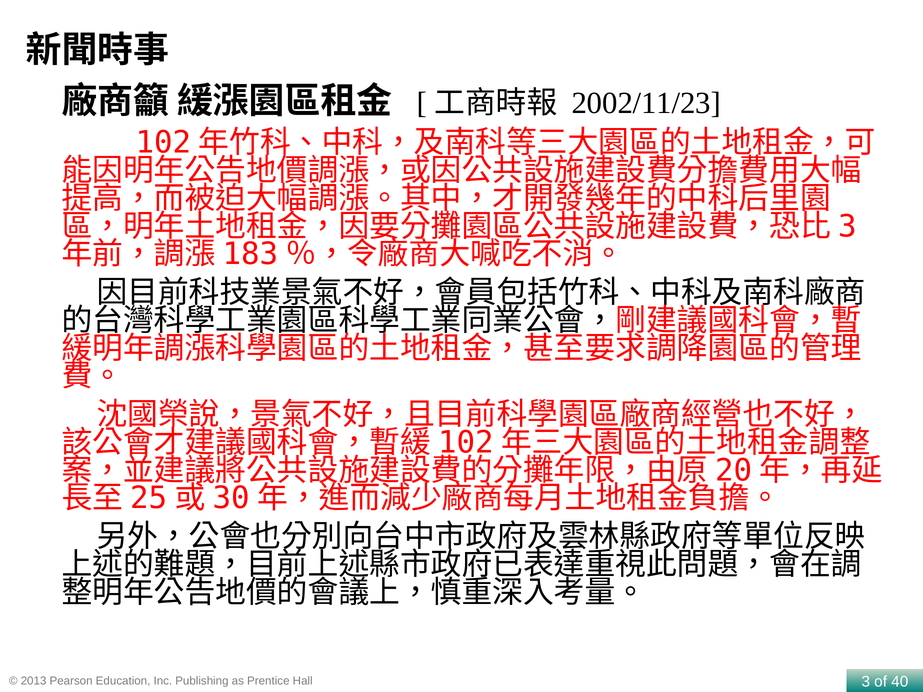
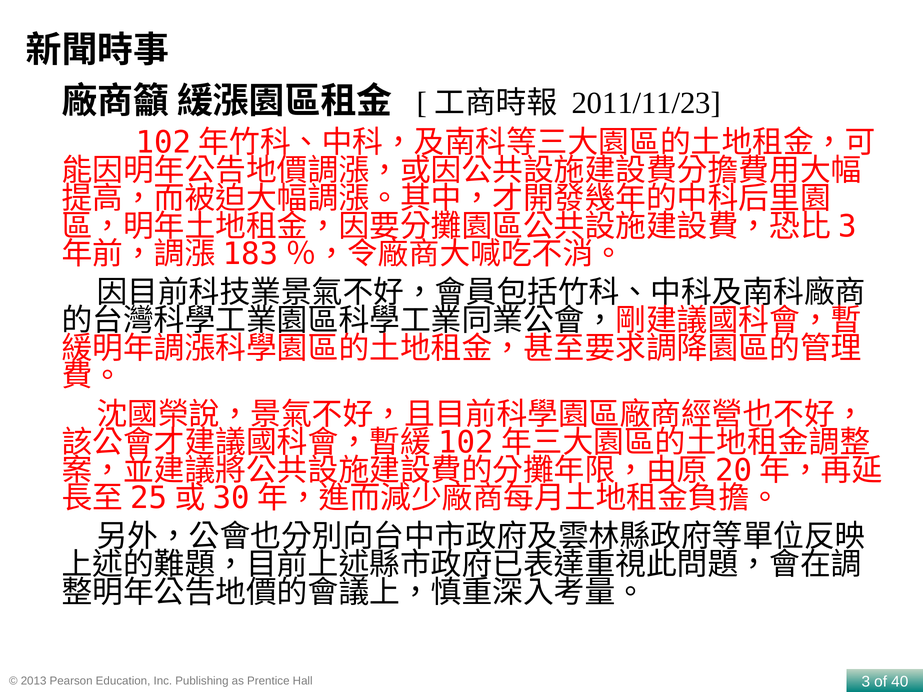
2002/11/23: 2002/11/23 -> 2011/11/23
